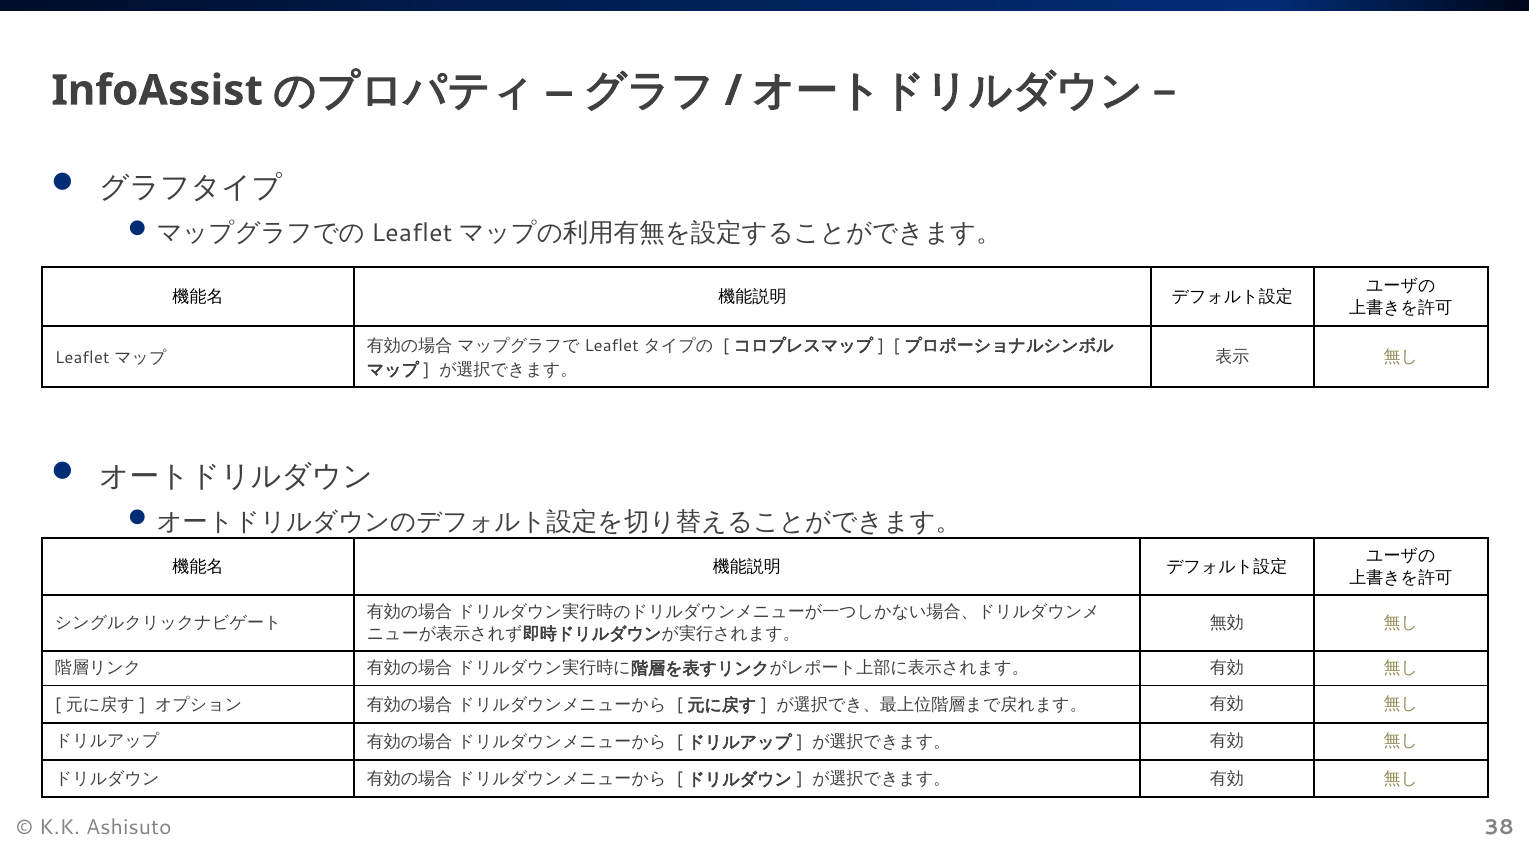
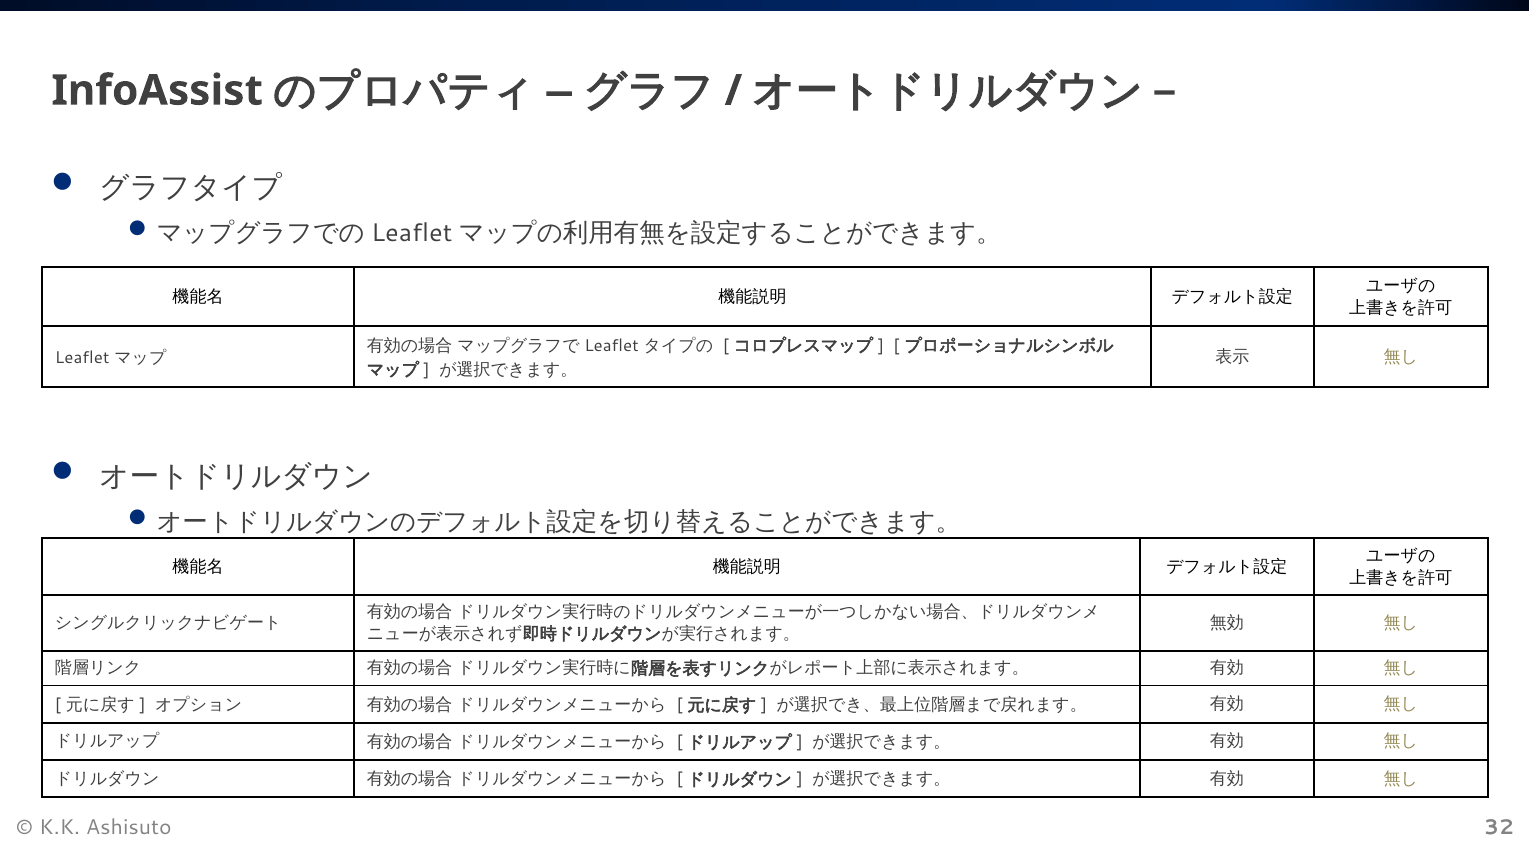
38: 38 -> 32
